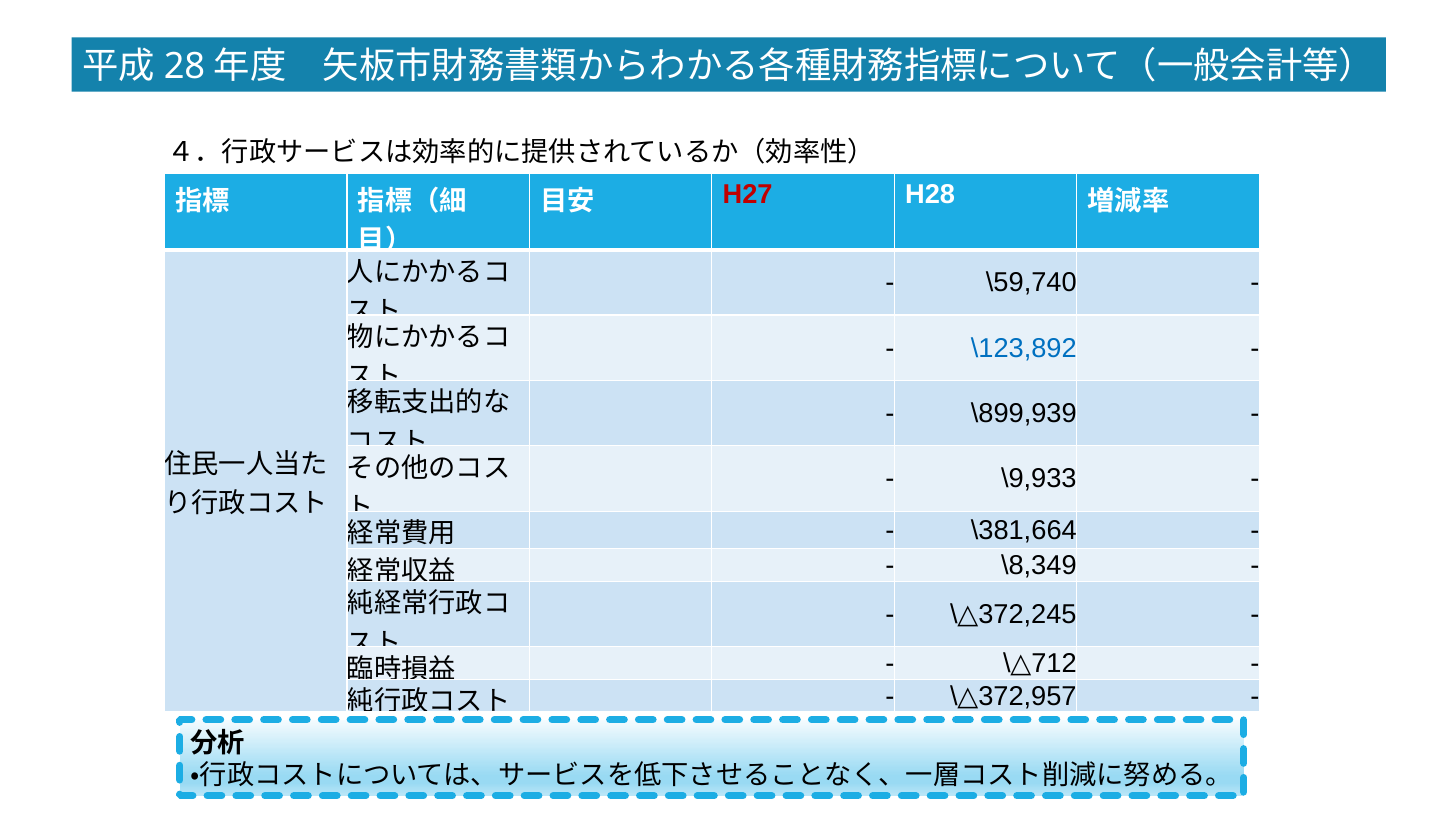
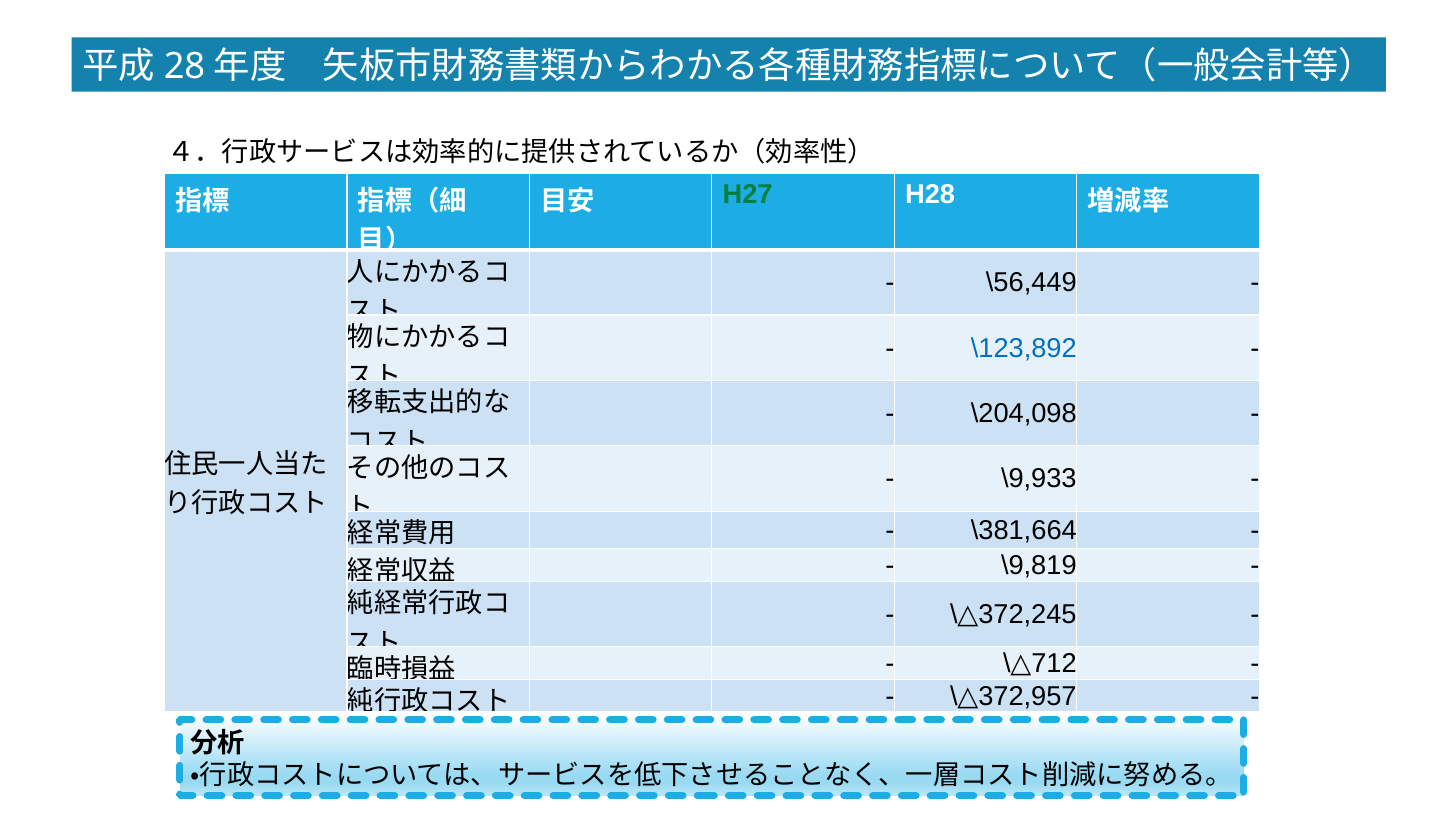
H27 colour: red -> green
\59,740: \59,740 -> \56,449
\899,939: \899,939 -> \204,098
\8,349: \8,349 -> \9,819
